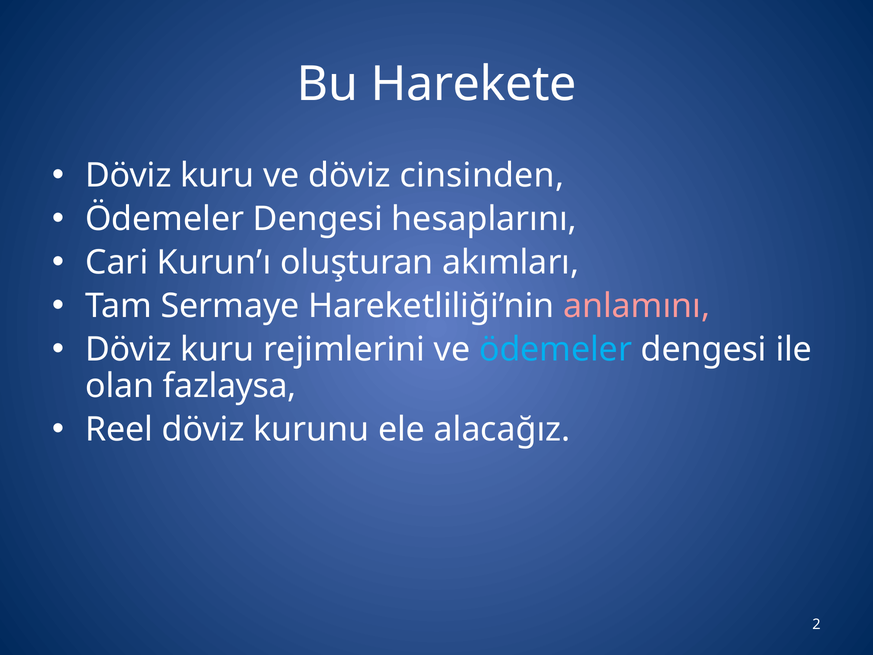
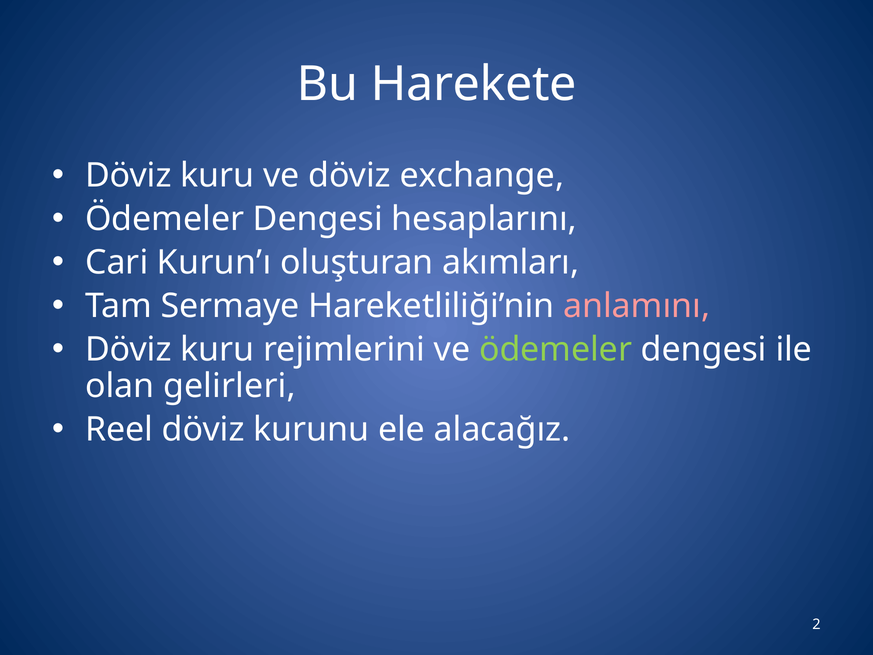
cinsinden: cinsinden -> exchange
ödemeler at (556, 349) colour: light blue -> light green
fazlaysa: fazlaysa -> gelirleri
